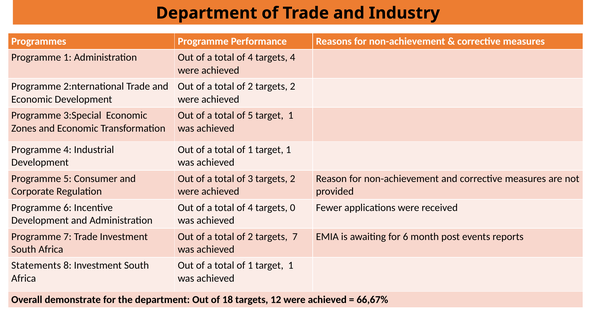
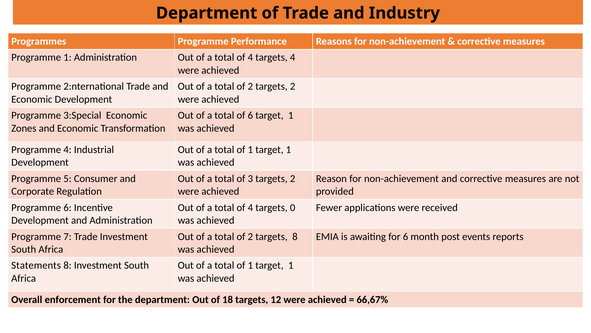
of 5: 5 -> 6
targets 7: 7 -> 8
demonstrate: demonstrate -> enforcement
